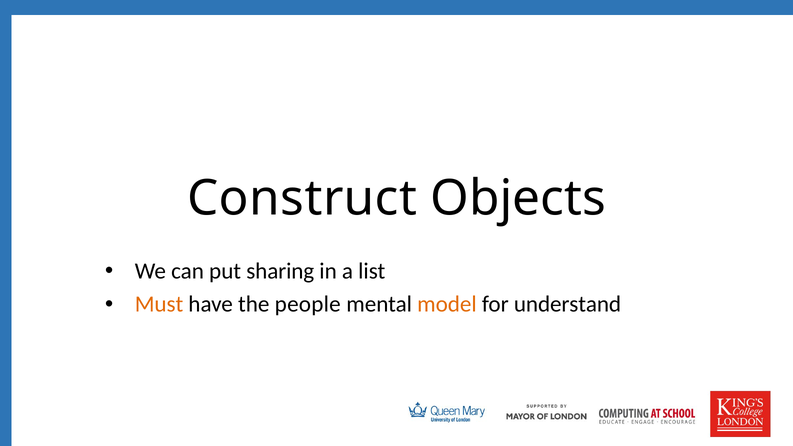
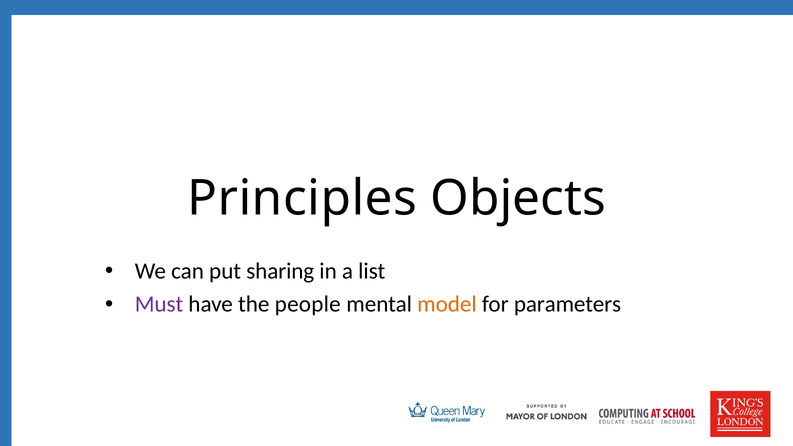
Construct: Construct -> Principles
Must colour: orange -> purple
understand: understand -> parameters
